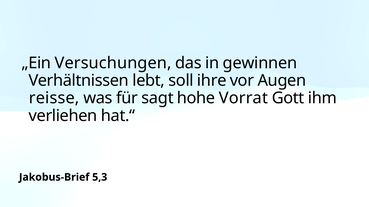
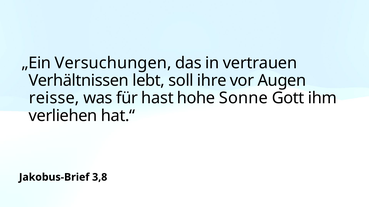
gewinnen: gewinnen -> vertrauen
sagt: sagt -> hast
Vorrat: Vorrat -> Sonne
5,3: 5,3 -> 3,8
